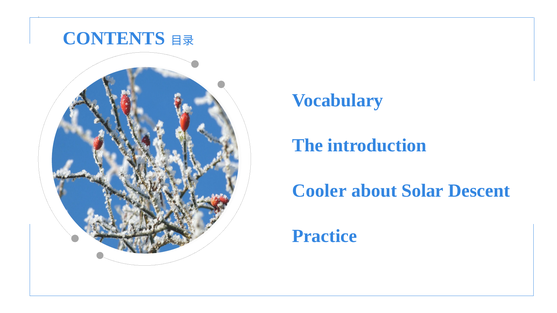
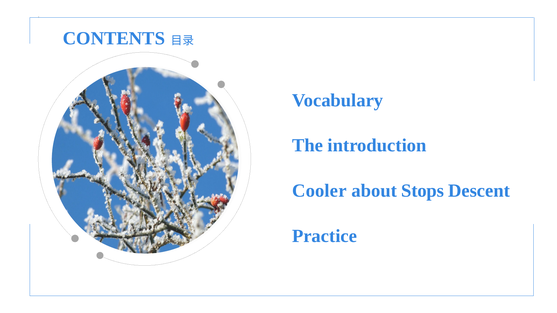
Solar: Solar -> Stops
